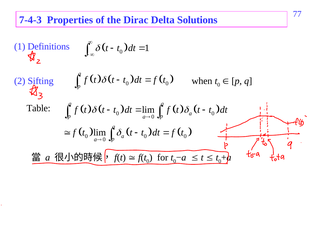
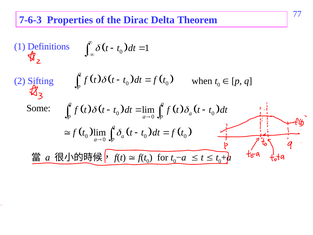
7-4-3: 7-4-3 -> 7-6-3
Solutions: Solutions -> Theorem
Table: Table -> Some
